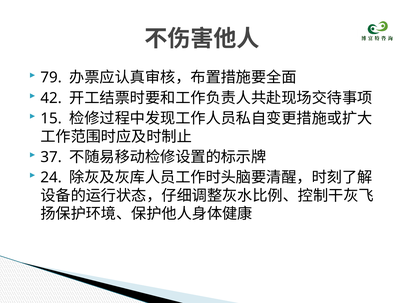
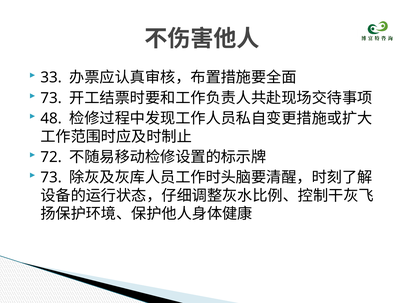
79: 79 -> 33
42 at (51, 98): 42 -> 73
15: 15 -> 48
37: 37 -> 72
24 at (51, 178): 24 -> 73
